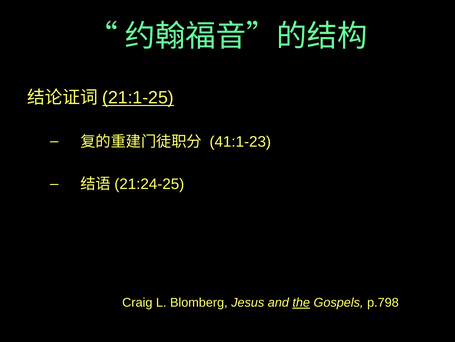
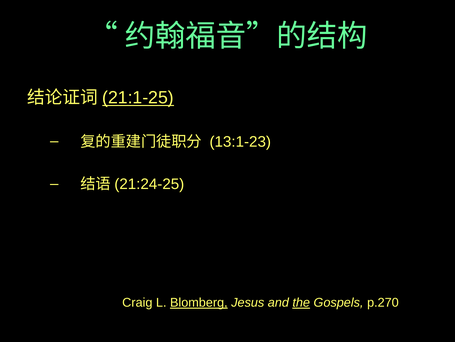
41:1-23: 41:1-23 -> 13:1-23
Blomberg underline: none -> present
p.798: p.798 -> p.270
